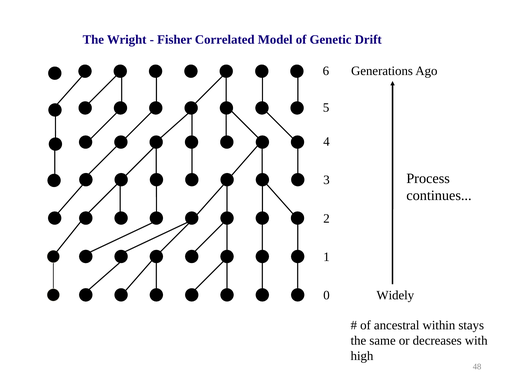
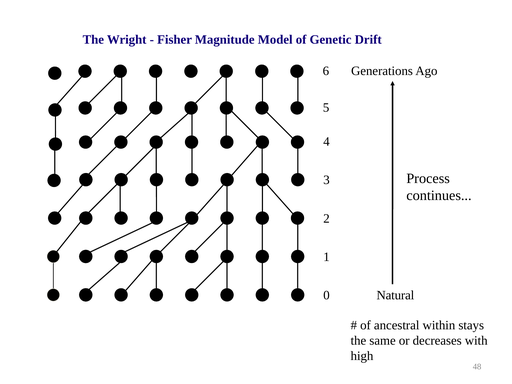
Correlated: Correlated -> Magnitude
Widely: Widely -> Natural
